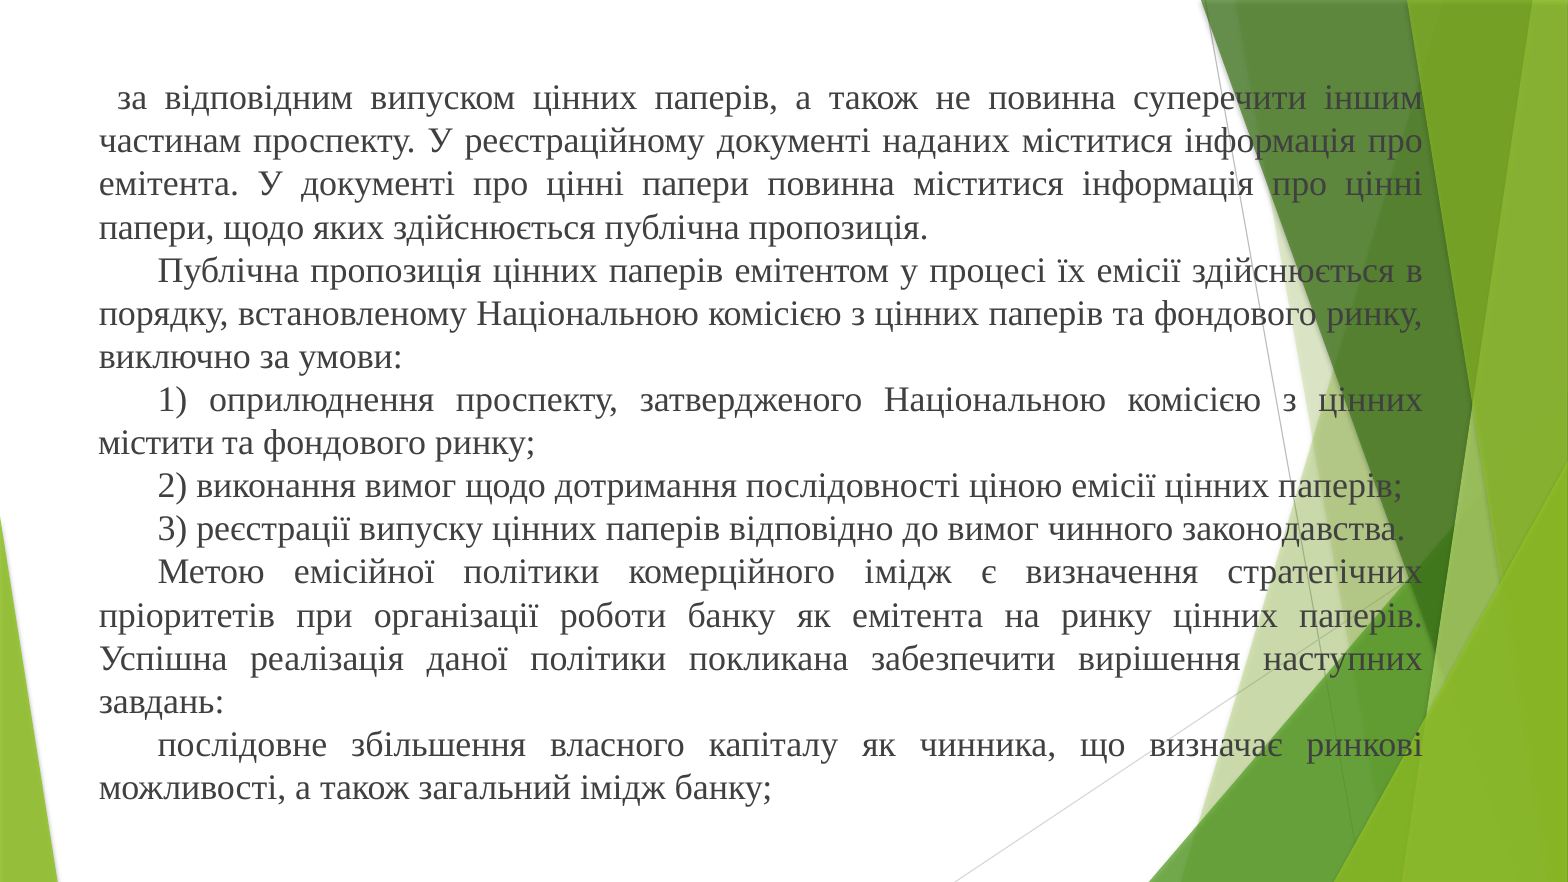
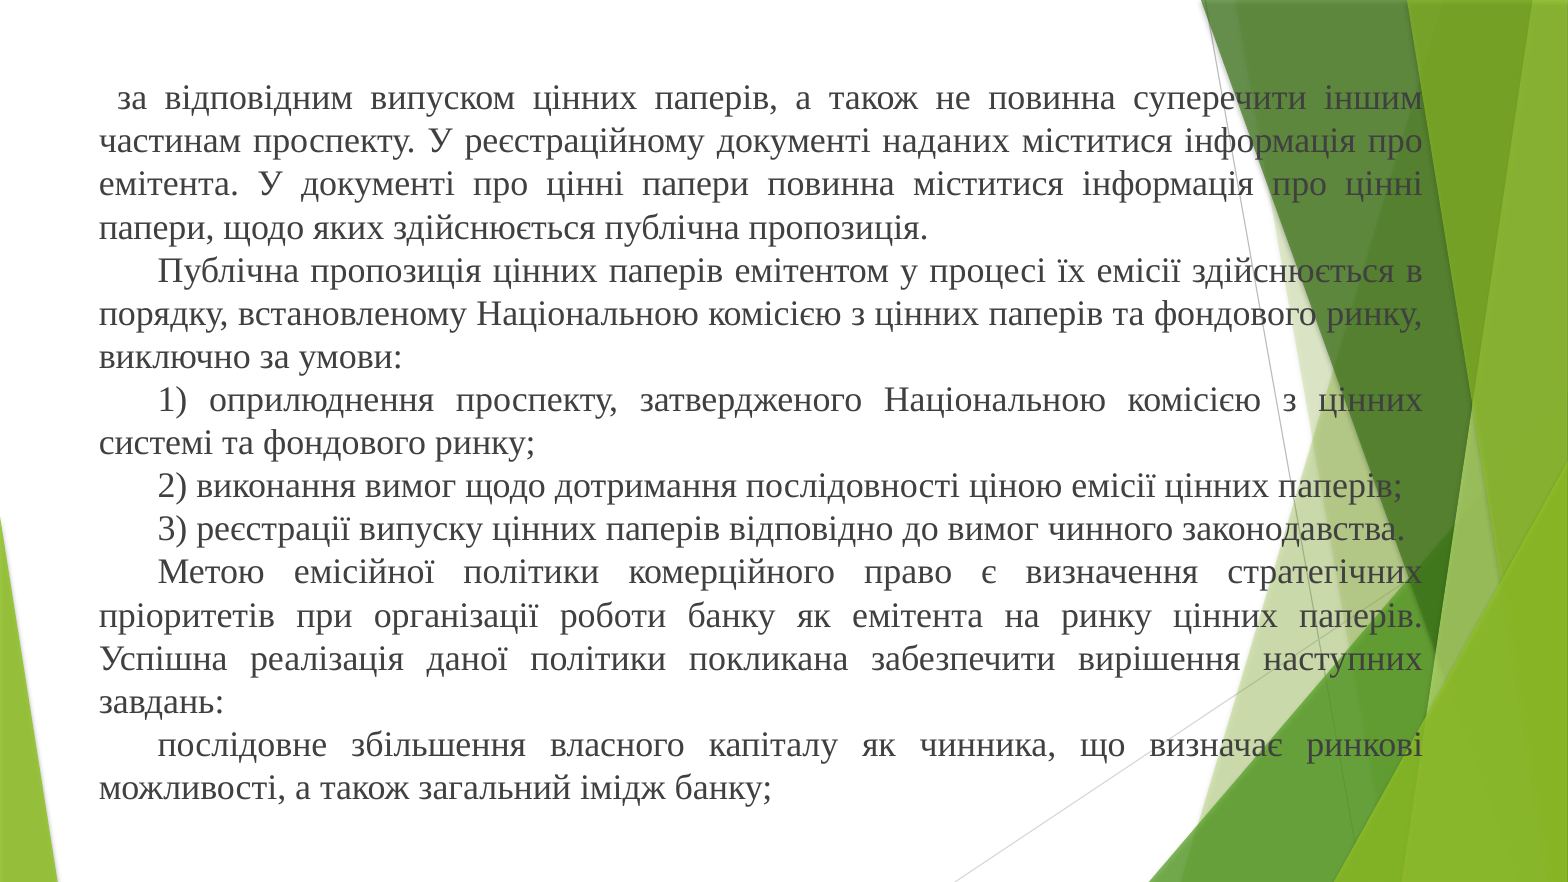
містити: містити -> системі
комерційного імідж: імідж -> право
